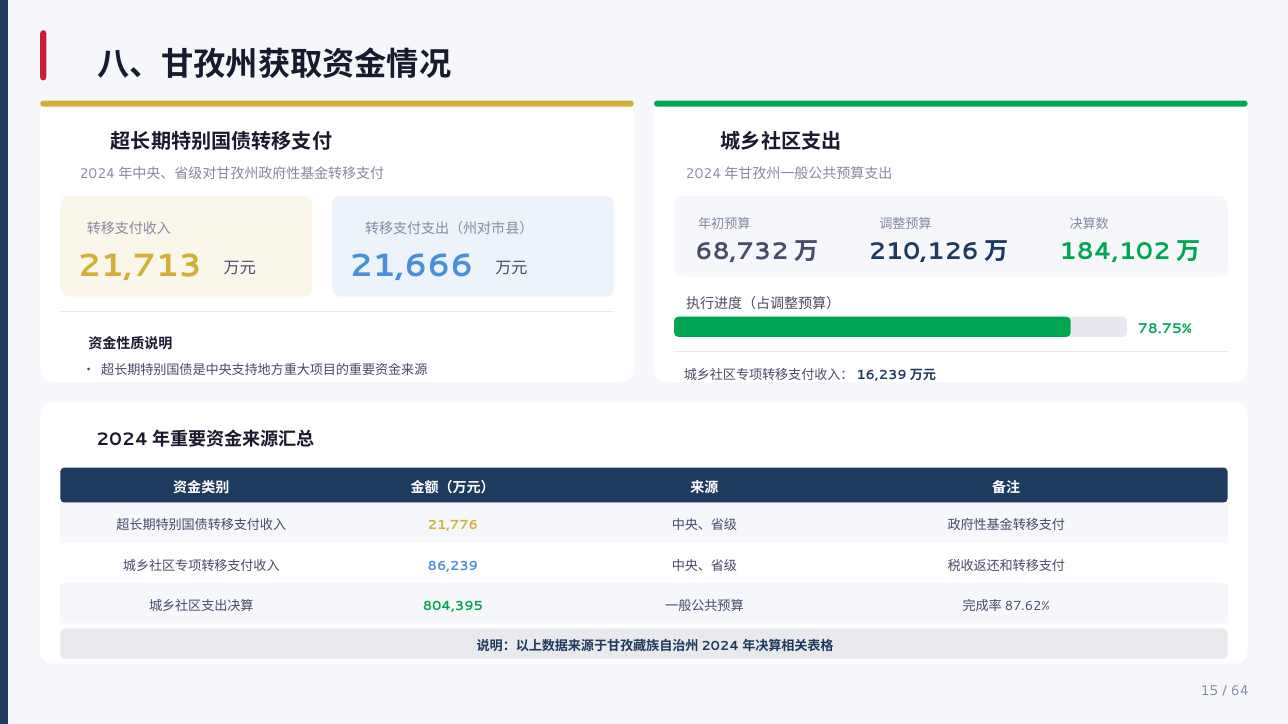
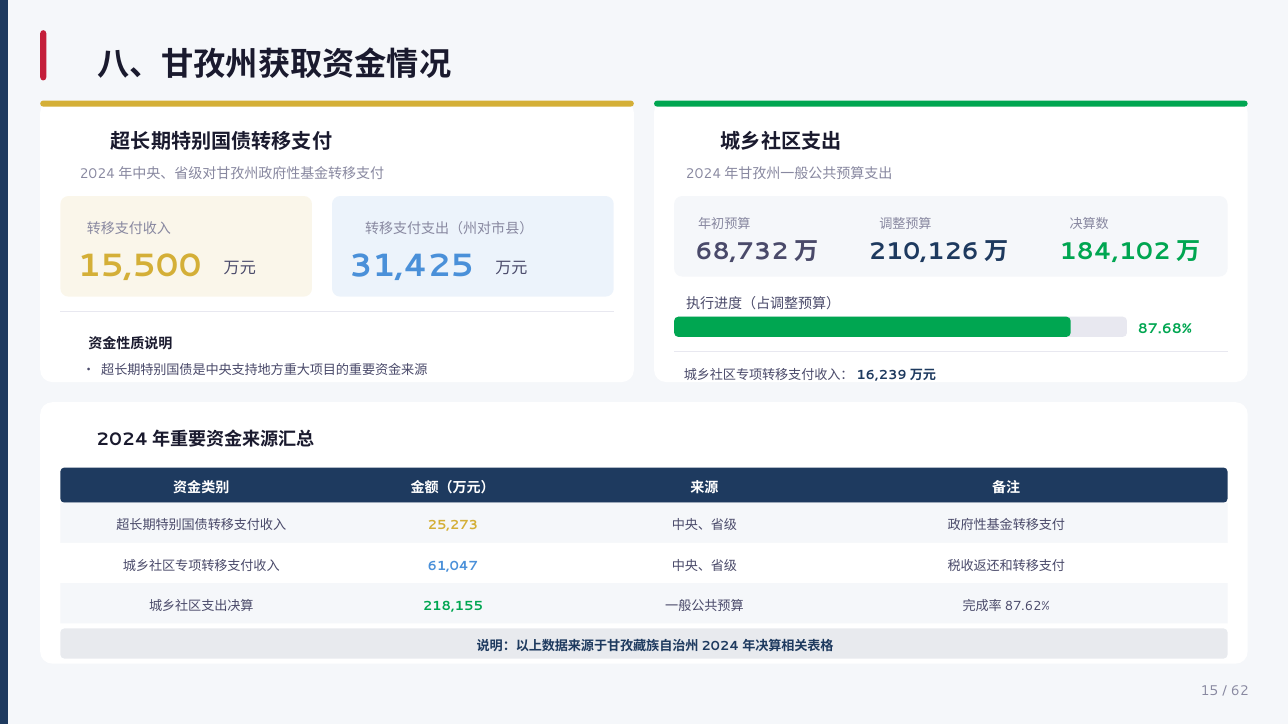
21,713: 21,713 -> 15,500
21,666: 21,666 -> 31,425
78.75%: 78.75% -> 87.68%
21,776: 21,776 -> 25,273
86,239: 86,239 -> 61,047
804,395: 804,395 -> 218,155
64: 64 -> 62
